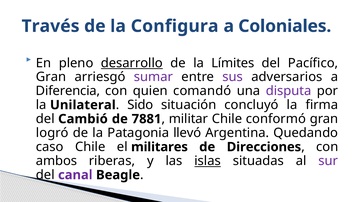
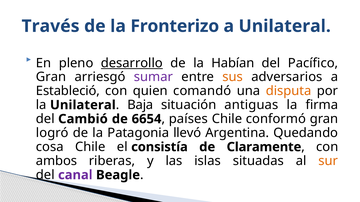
Configura: Configura -> Fronterizo
a Coloniales: Coloniales -> Unilateral
Límites: Límites -> Habían
sus colour: purple -> orange
Diferencia: Diferencia -> Estableció
disputa colour: purple -> orange
Sido: Sido -> Baja
concluyó: concluyó -> antiguas
7881: 7881 -> 6654
militar: militar -> países
caso: caso -> cosa
militares: militares -> consistía
Direcciones: Direcciones -> Claramente
islas underline: present -> none
sur colour: purple -> orange
